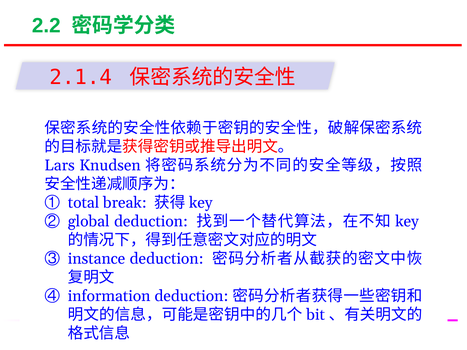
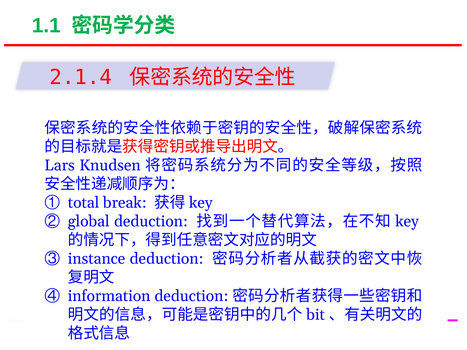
2.2: 2.2 -> 1.1
